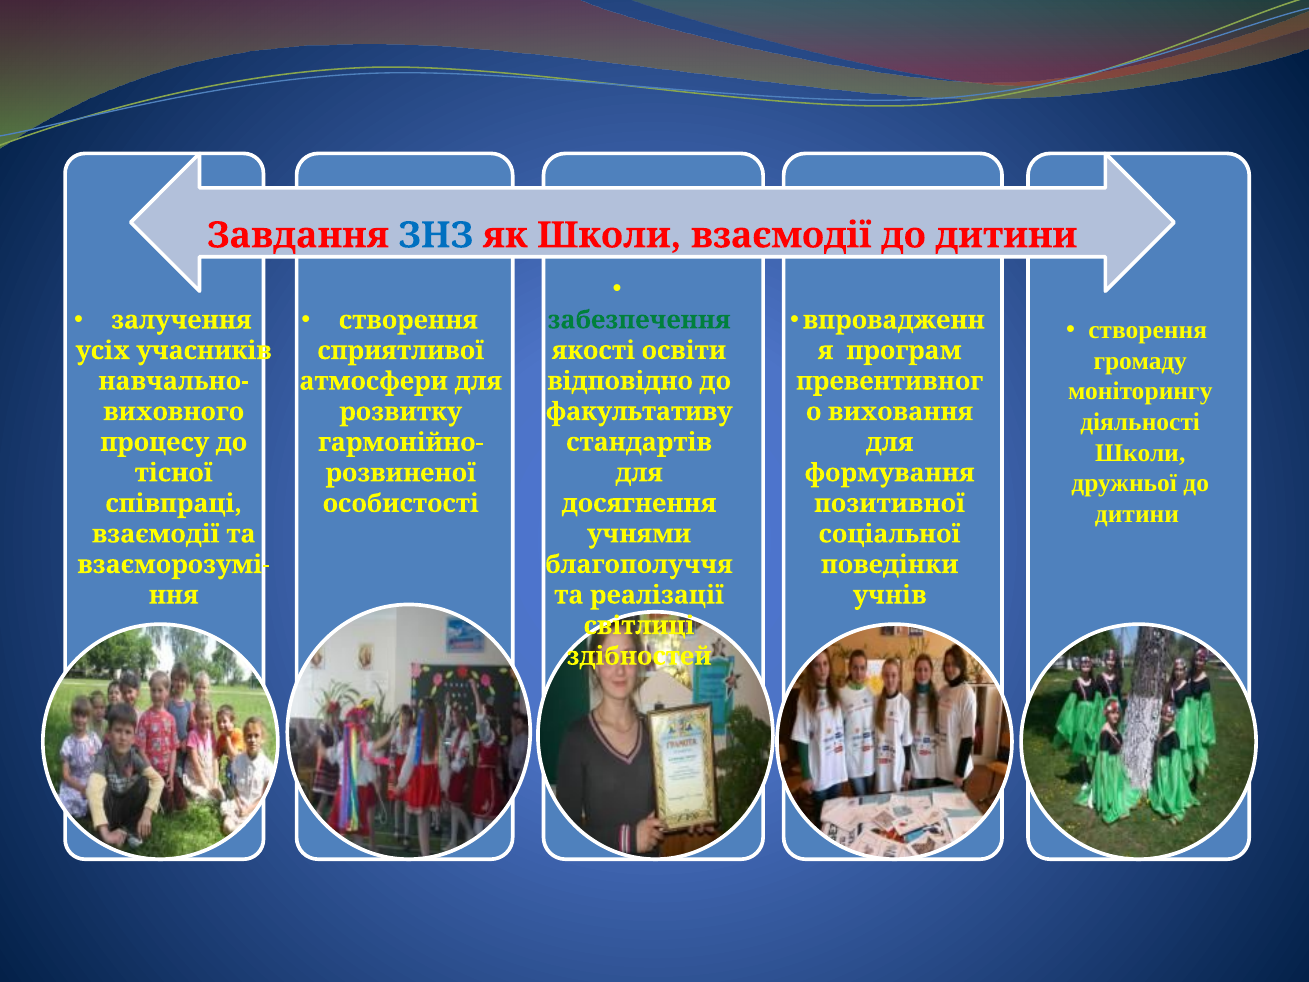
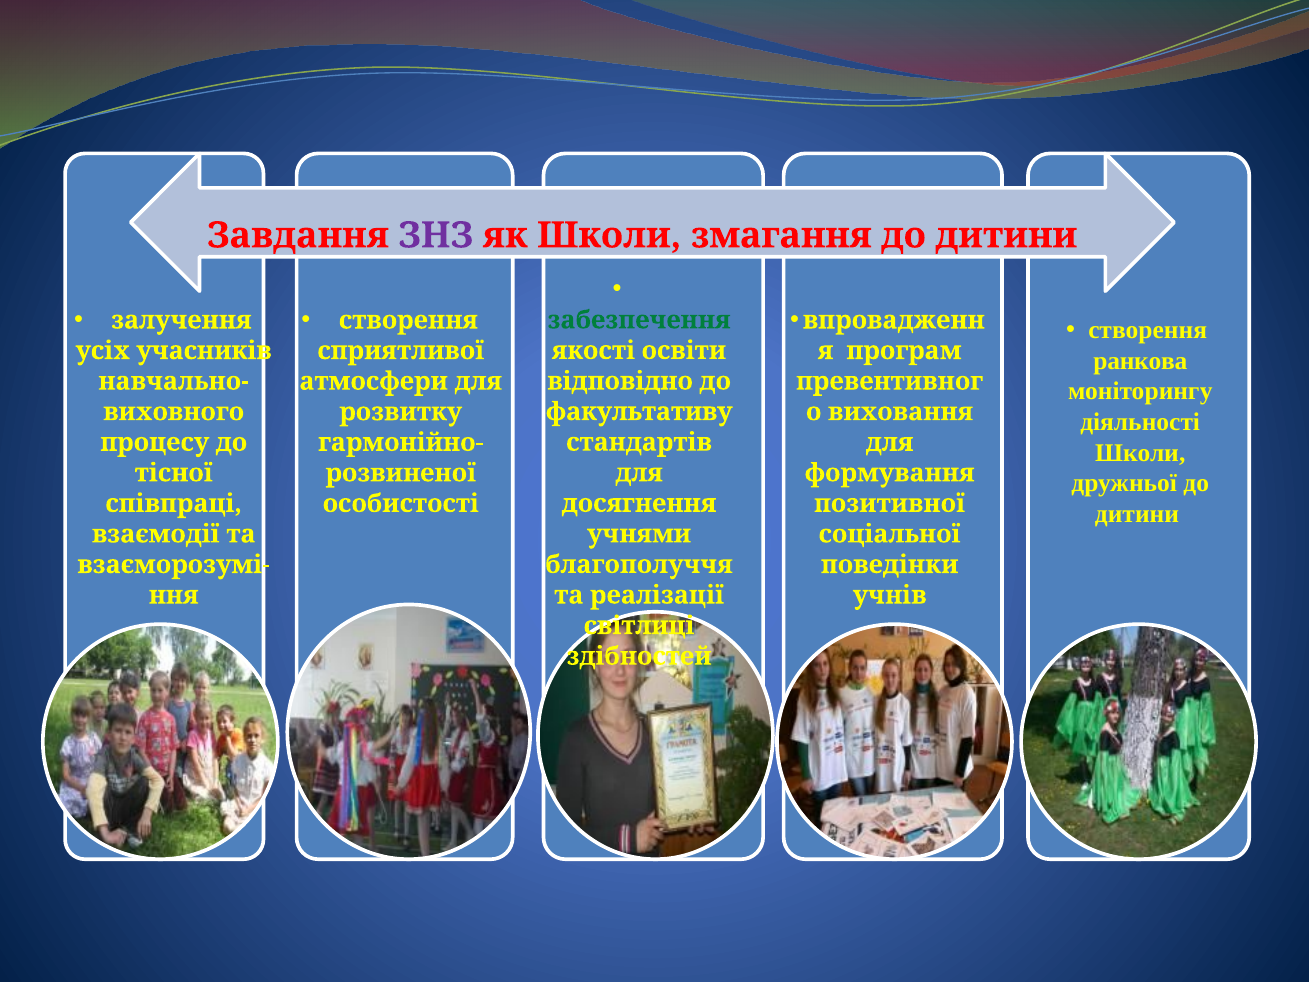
ЗНЗ colour: blue -> purple
Школи взаємодії: взаємодії -> змагання
громаду: громаду -> ранкова
